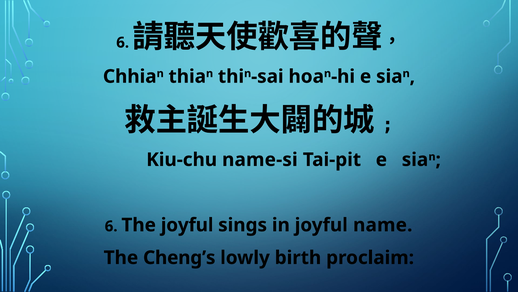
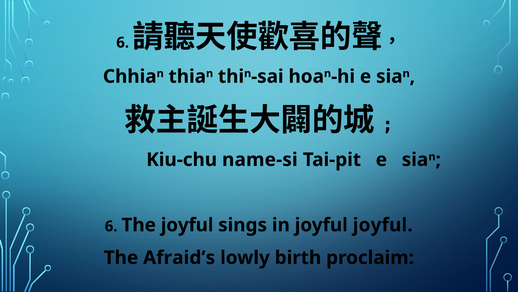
joyful name: name -> joyful
Cheng’s: Cheng’s -> Afraid’s
